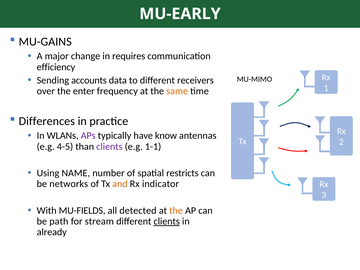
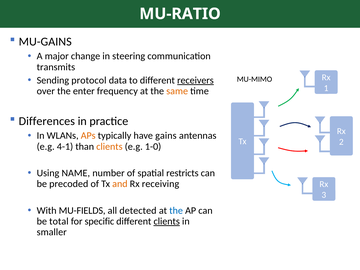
MU-EARLY: MU-EARLY -> MU-RATIO
requires: requires -> steering
efficiency: efficiency -> transmits
accounts: accounts -> protocol
receivers underline: none -> present
APs colour: purple -> orange
know: know -> gains
4-5: 4-5 -> 4-1
clients at (109, 146) colour: purple -> orange
1-1: 1-1 -> 1-0
networks: networks -> precoded
indicator: indicator -> receiving
the at (176, 211) colour: orange -> blue
path: path -> total
stream: stream -> specific
already: already -> smaller
